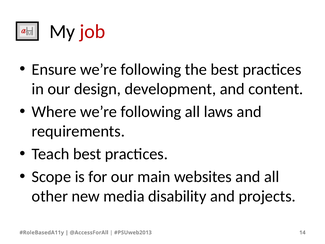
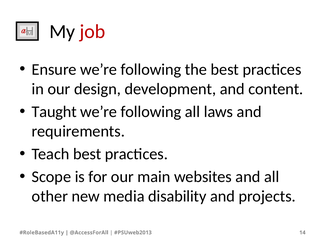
Where: Where -> Taught
